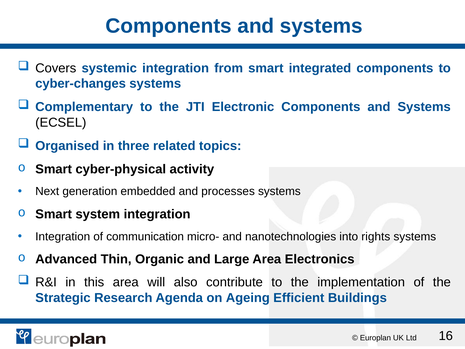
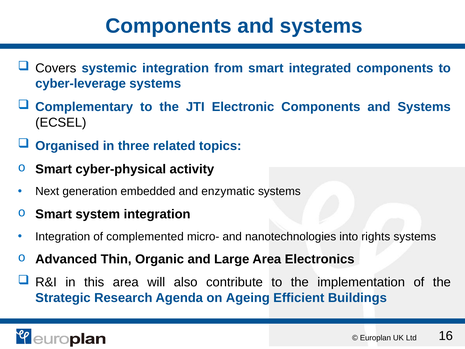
cyber-changes: cyber-changes -> cyber-leverage
processes: processes -> enzymatic
communication: communication -> complemented
